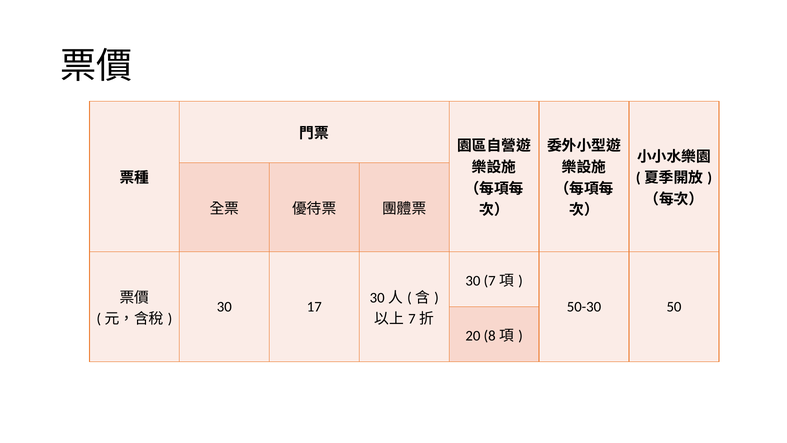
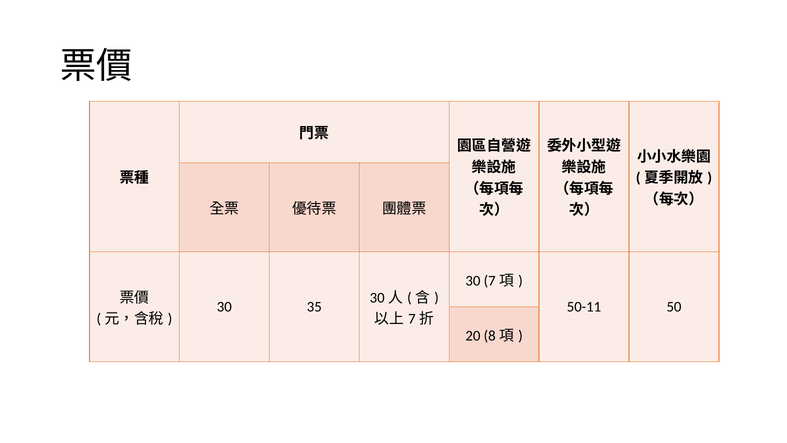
17: 17 -> 35
50-30: 50-30 -> 50-11
